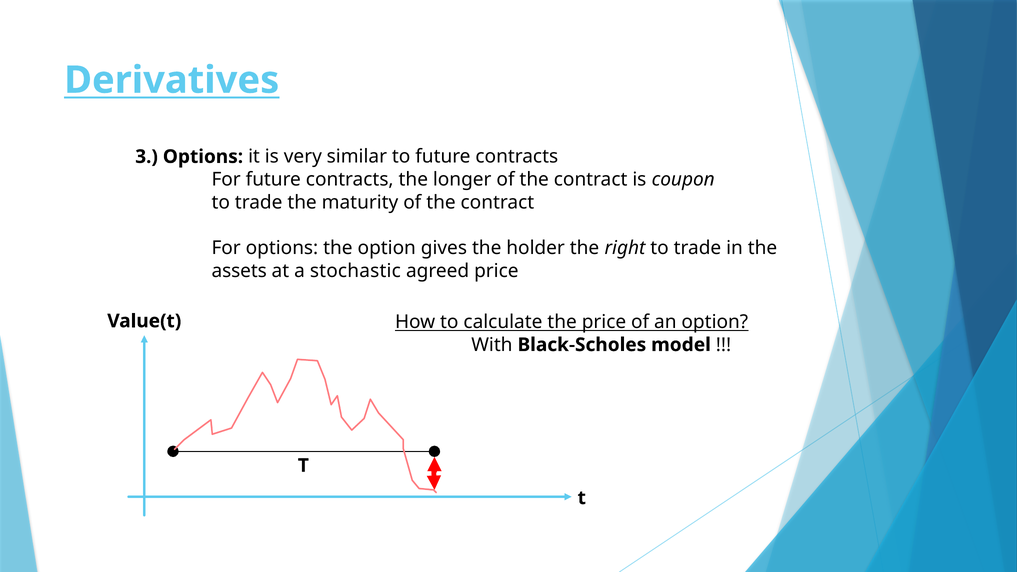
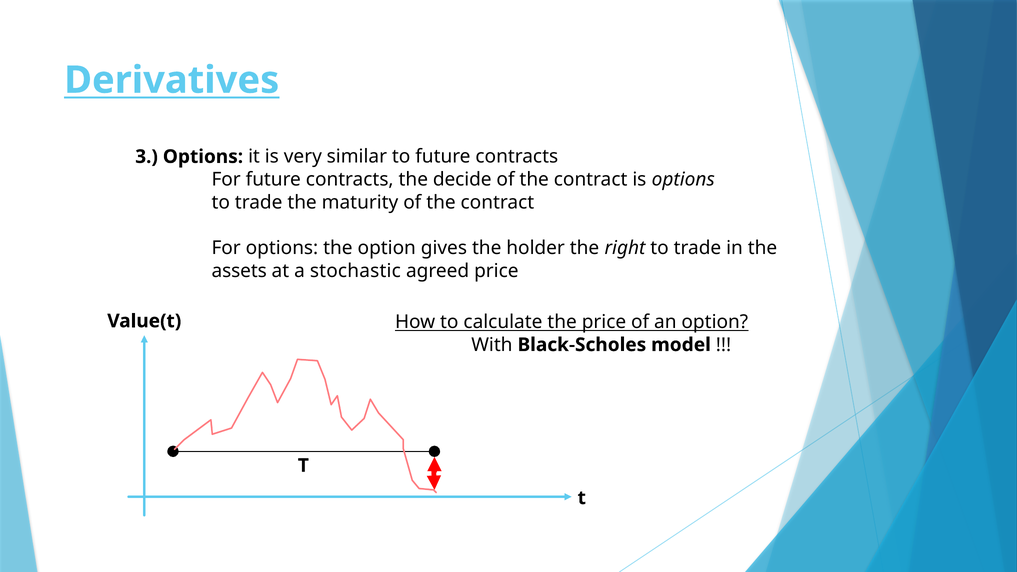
longer: longer -> decide
is coupon: coupon -> options
